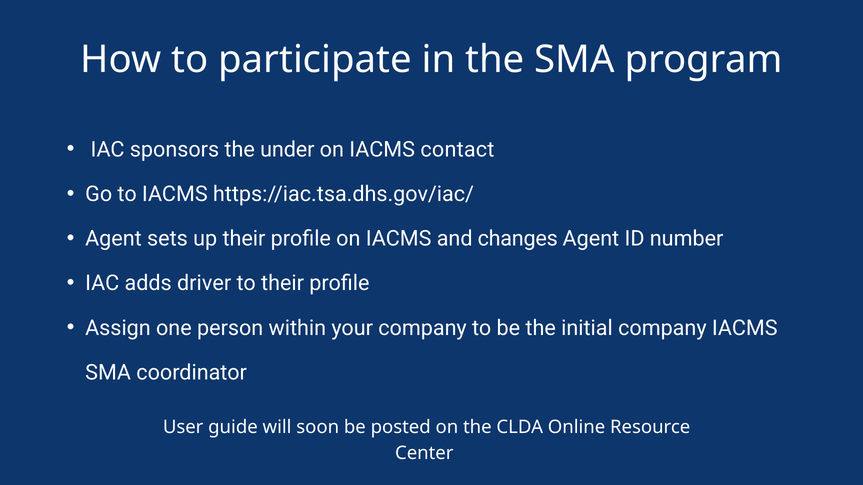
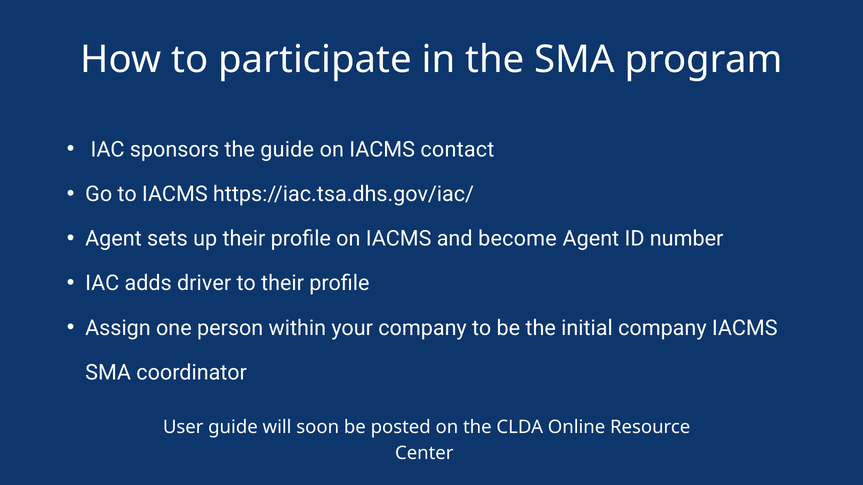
the under: under -> guide
changes: changes -> become
